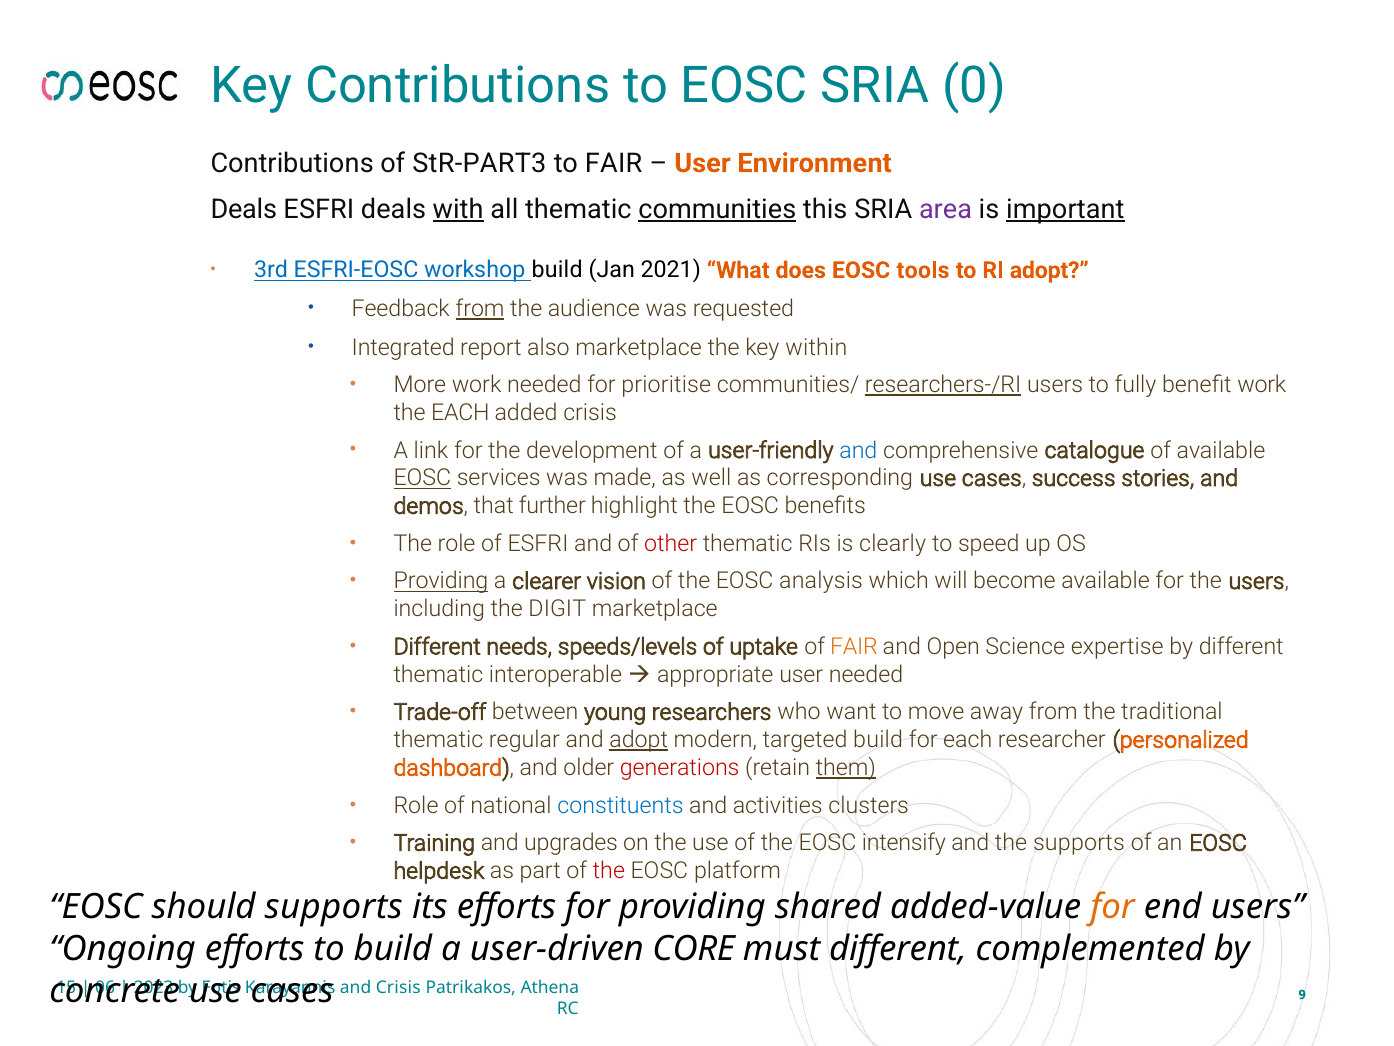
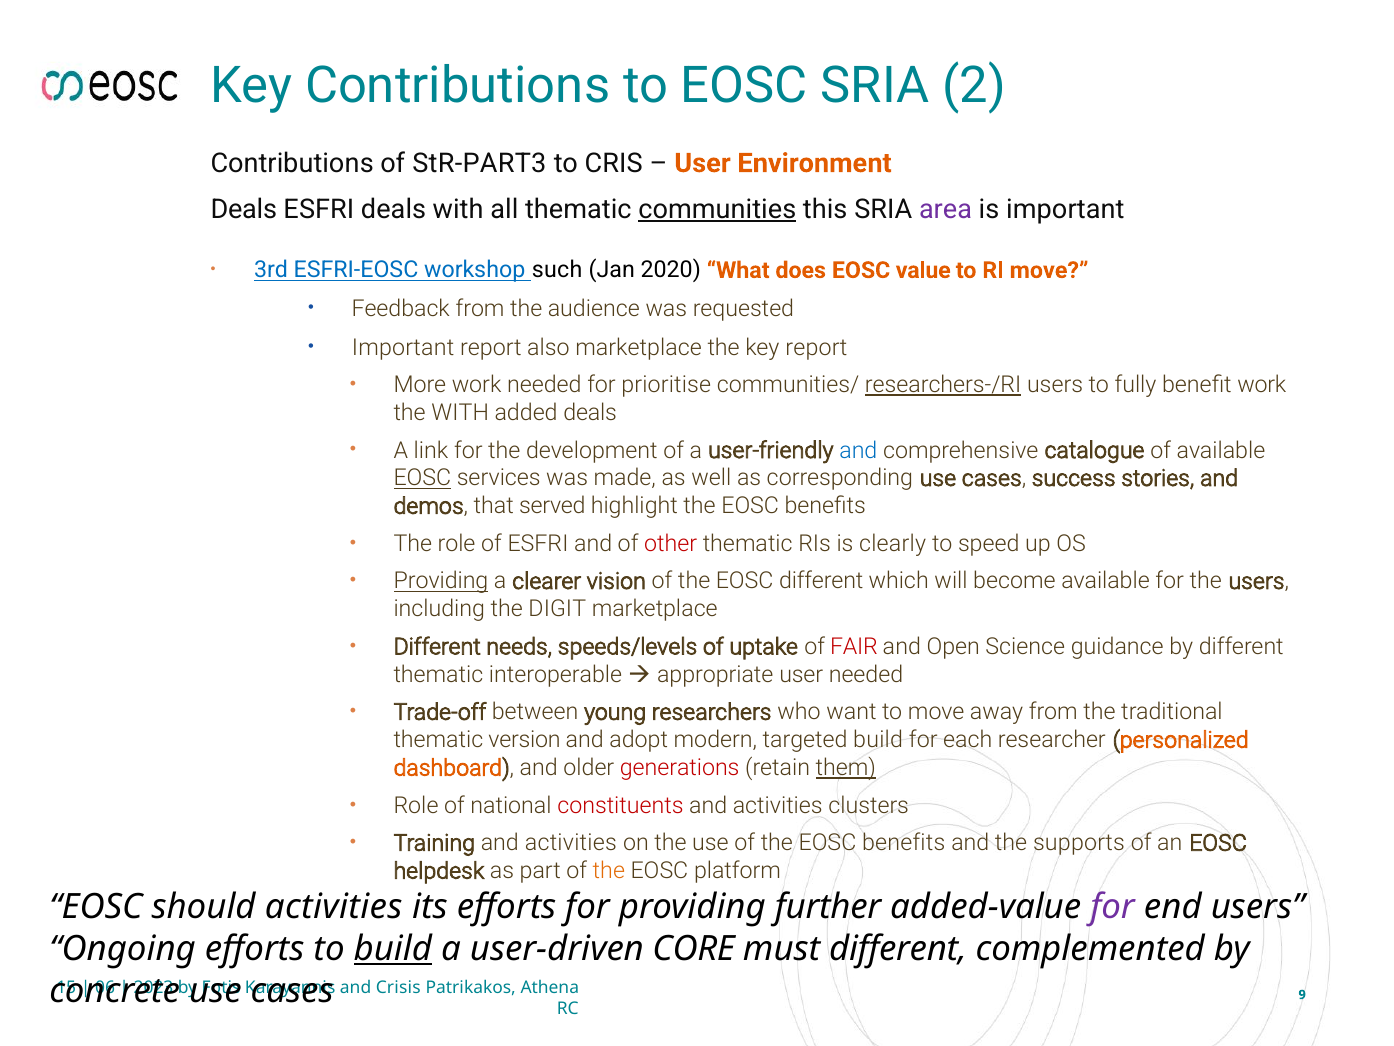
0: 0 -> 2
to FAIR: FAIR -> CRIS
with at (458, 209) underline: present -> none
important at (1065, 209) underline: present -> none
workshop build: build -> such
2021: 2021 -> 2020
tools: tools -> value
RI adopt: adopt -> move
from at (480, 309) underline: present -> none
Integrated at (403, 347): Integrated -> Important
key within: within -> report
the EACH: EACH -> WITH
added crisis: crisis -> deals
further: further -> served
EOSC analysis: analysis -> different
FAIR at (854, 646) colour: orange -> red
expertise: expertise -> guidance
regular: regular -> version
adopt at (639, 740) underline: present -> none
constituents colour: blue -> red
Training and upgrades: upgrades -> activities
of the EOSC intensify: intensify -> benefits
the at (609, 871) colour: red -> orange
should supports: supports -> activities
shared: shared -> further
for at (1113, 907) colour: orange -> purple
build at (393, 949) underline: none -> present
